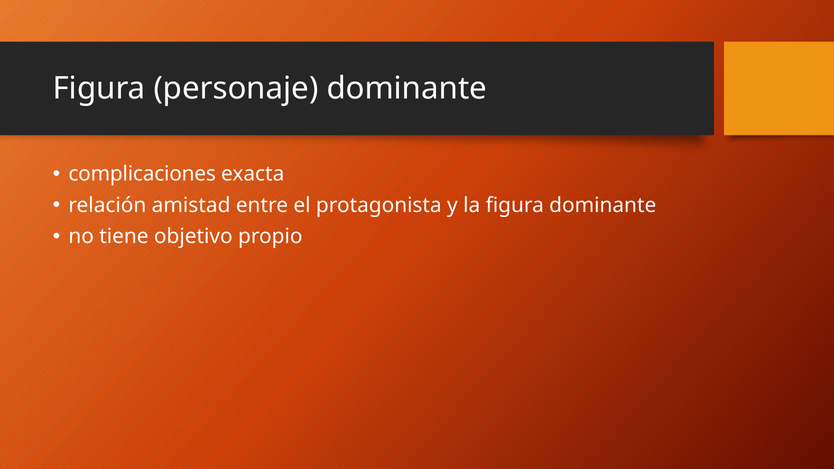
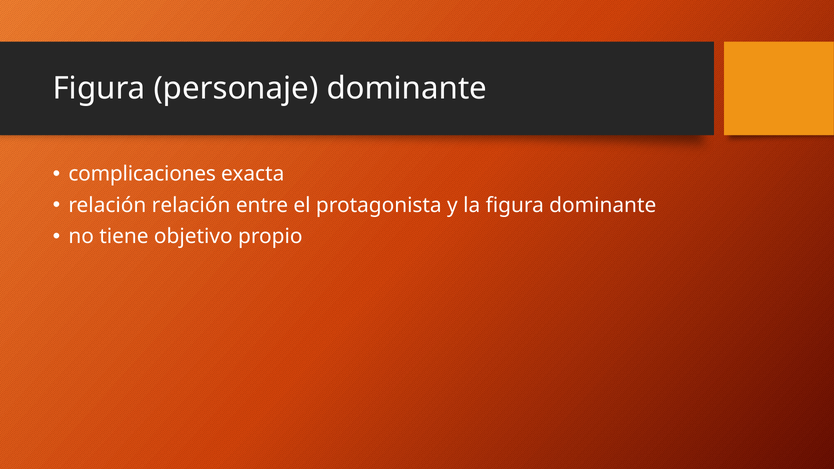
relación amistad: amistad -> relación
